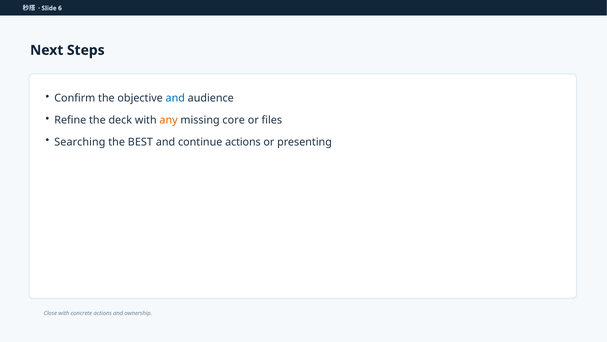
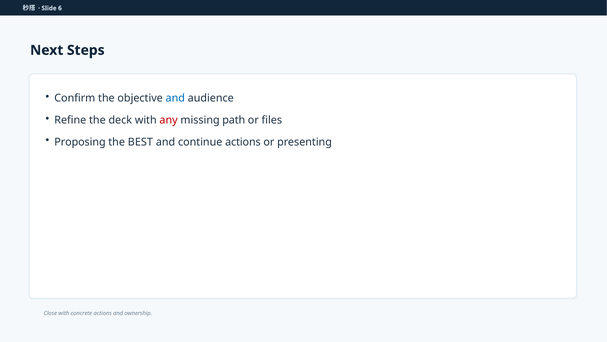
any colour: orange -> red
core: core -> path
Searching: Searching -> Proposing
